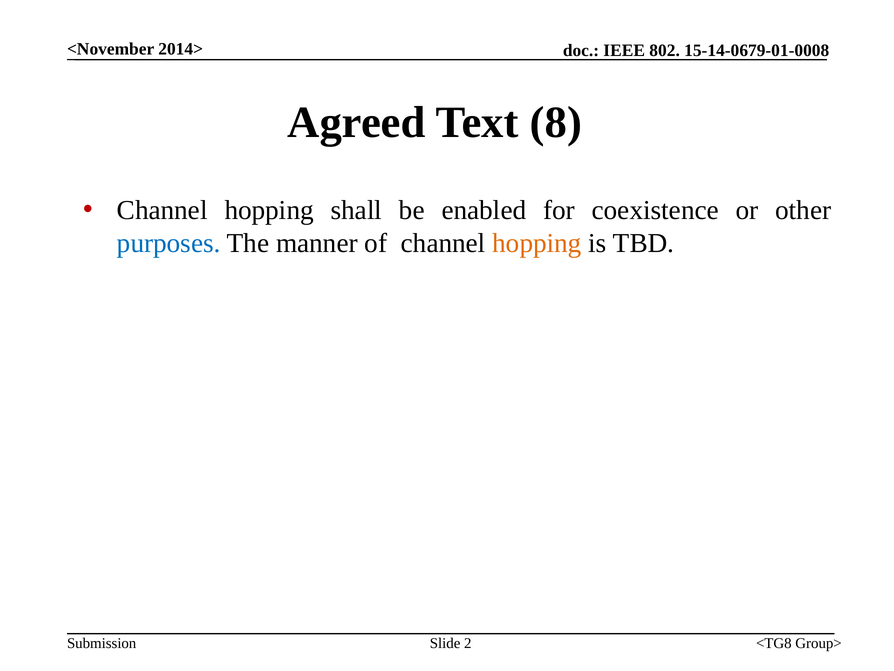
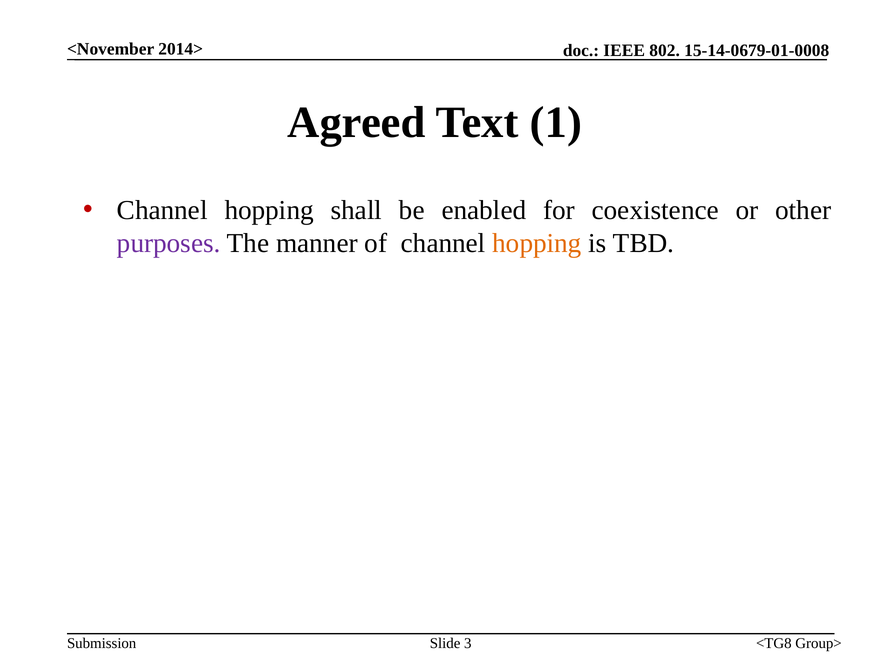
8: 8 -> 1
purposes colour: blue -> purple
2: 2 -> 3
